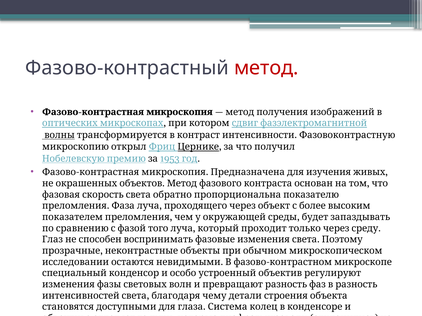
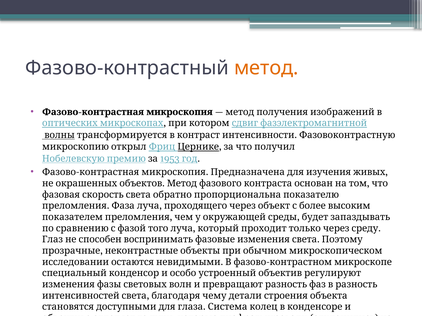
метод colour: red -> orange
